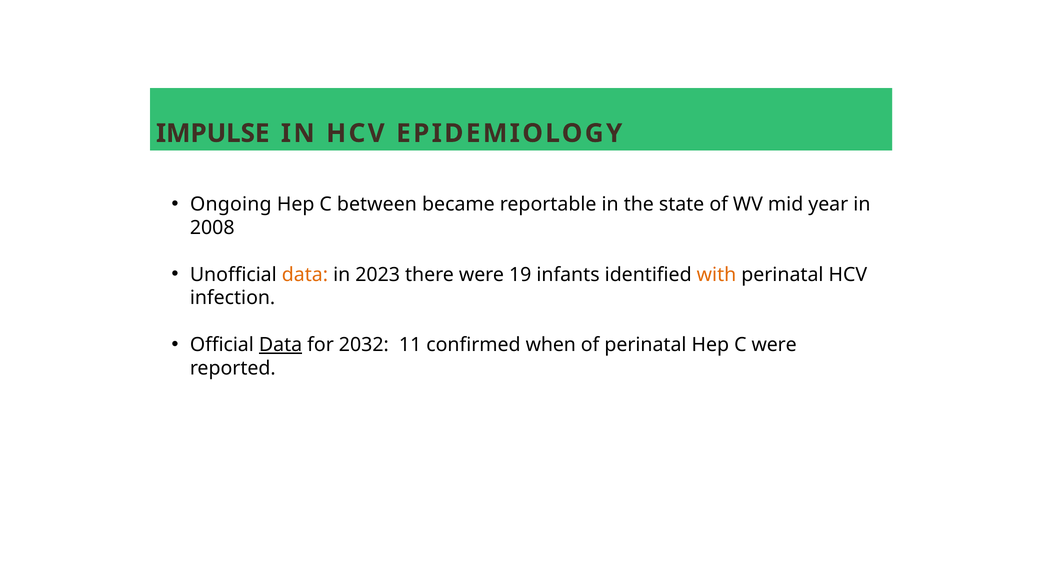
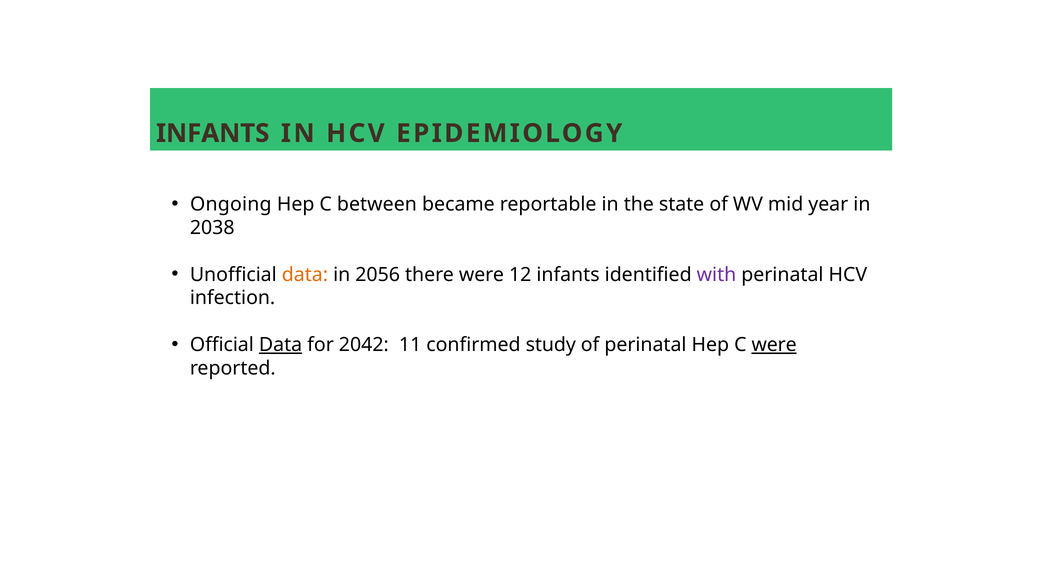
IMPULSE at (213, 133): IMPULSE -> INFANTS
2008: 2008 -> 2038
2023: 2023 -> 2056
19: 19 -> 12
with colour: orange -> purple
2032: 2032 -> 2042
when: when -> study
were at (774, 345) underline: none -> present
